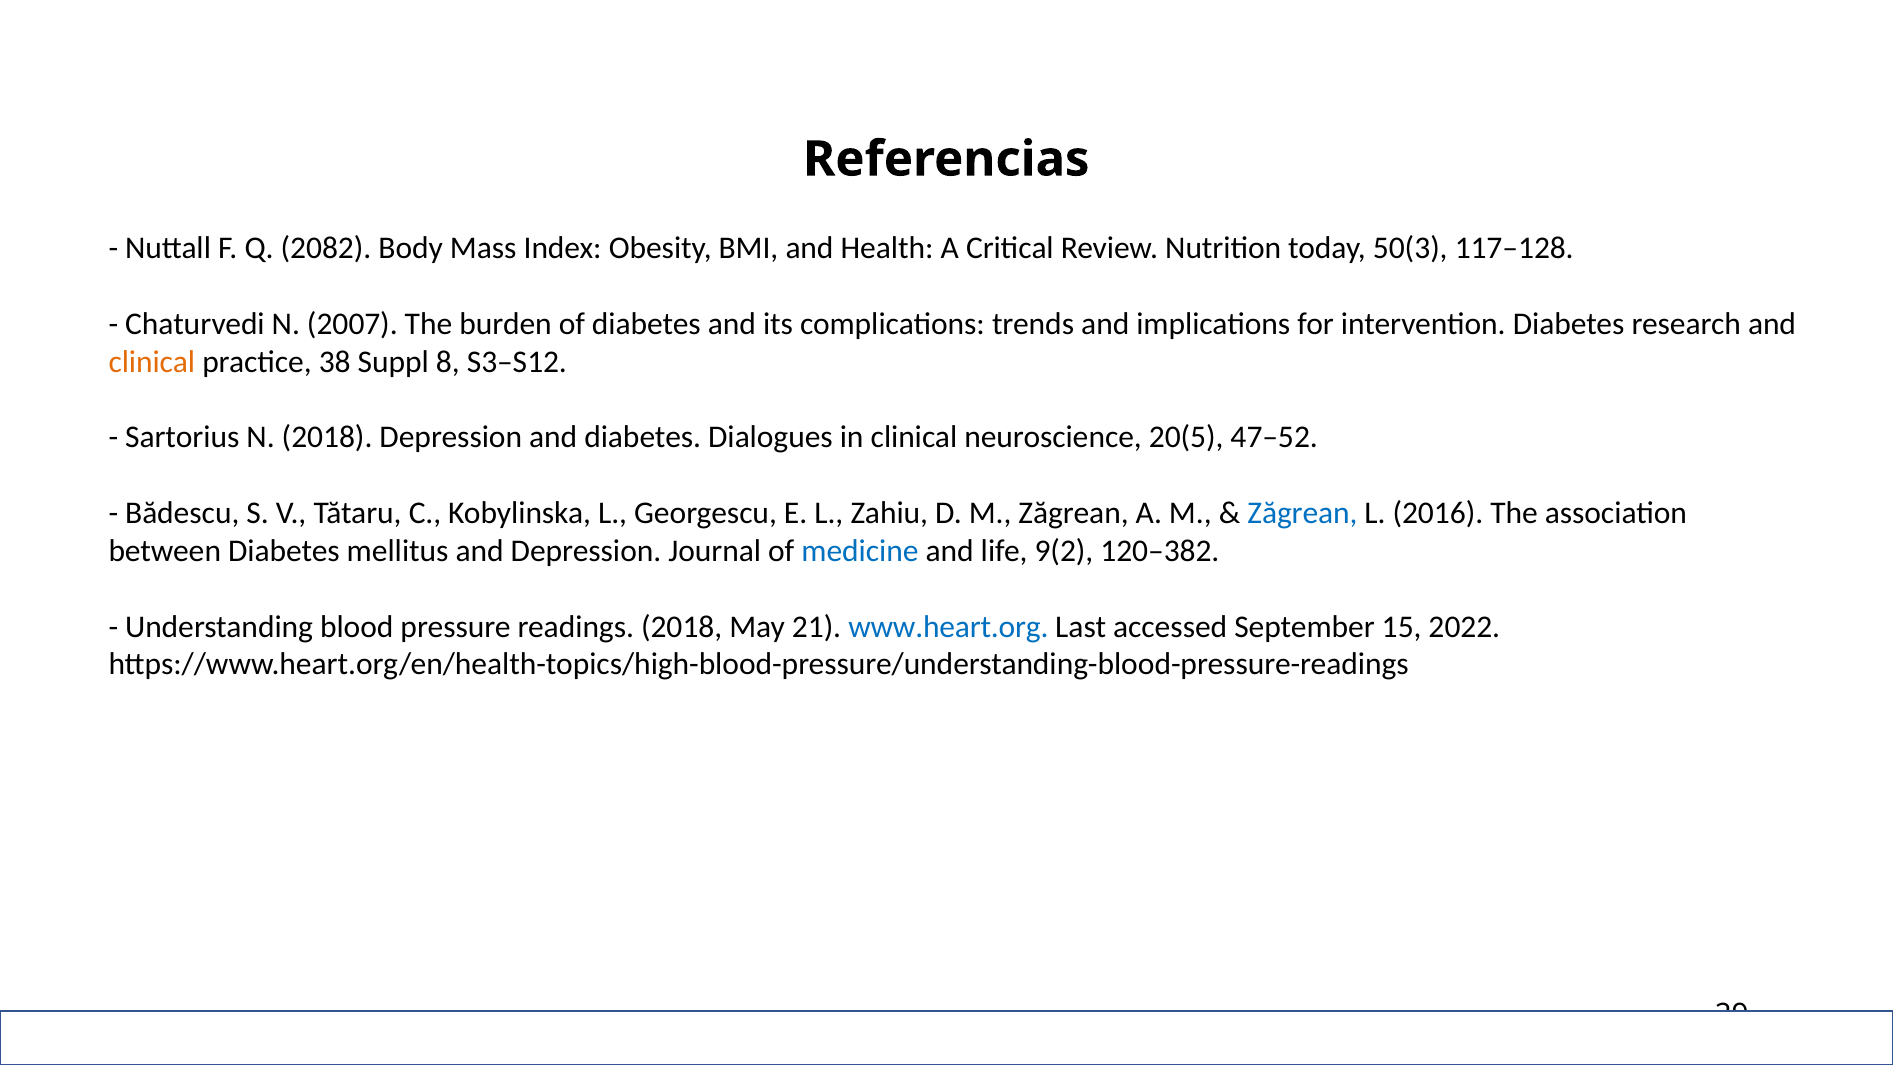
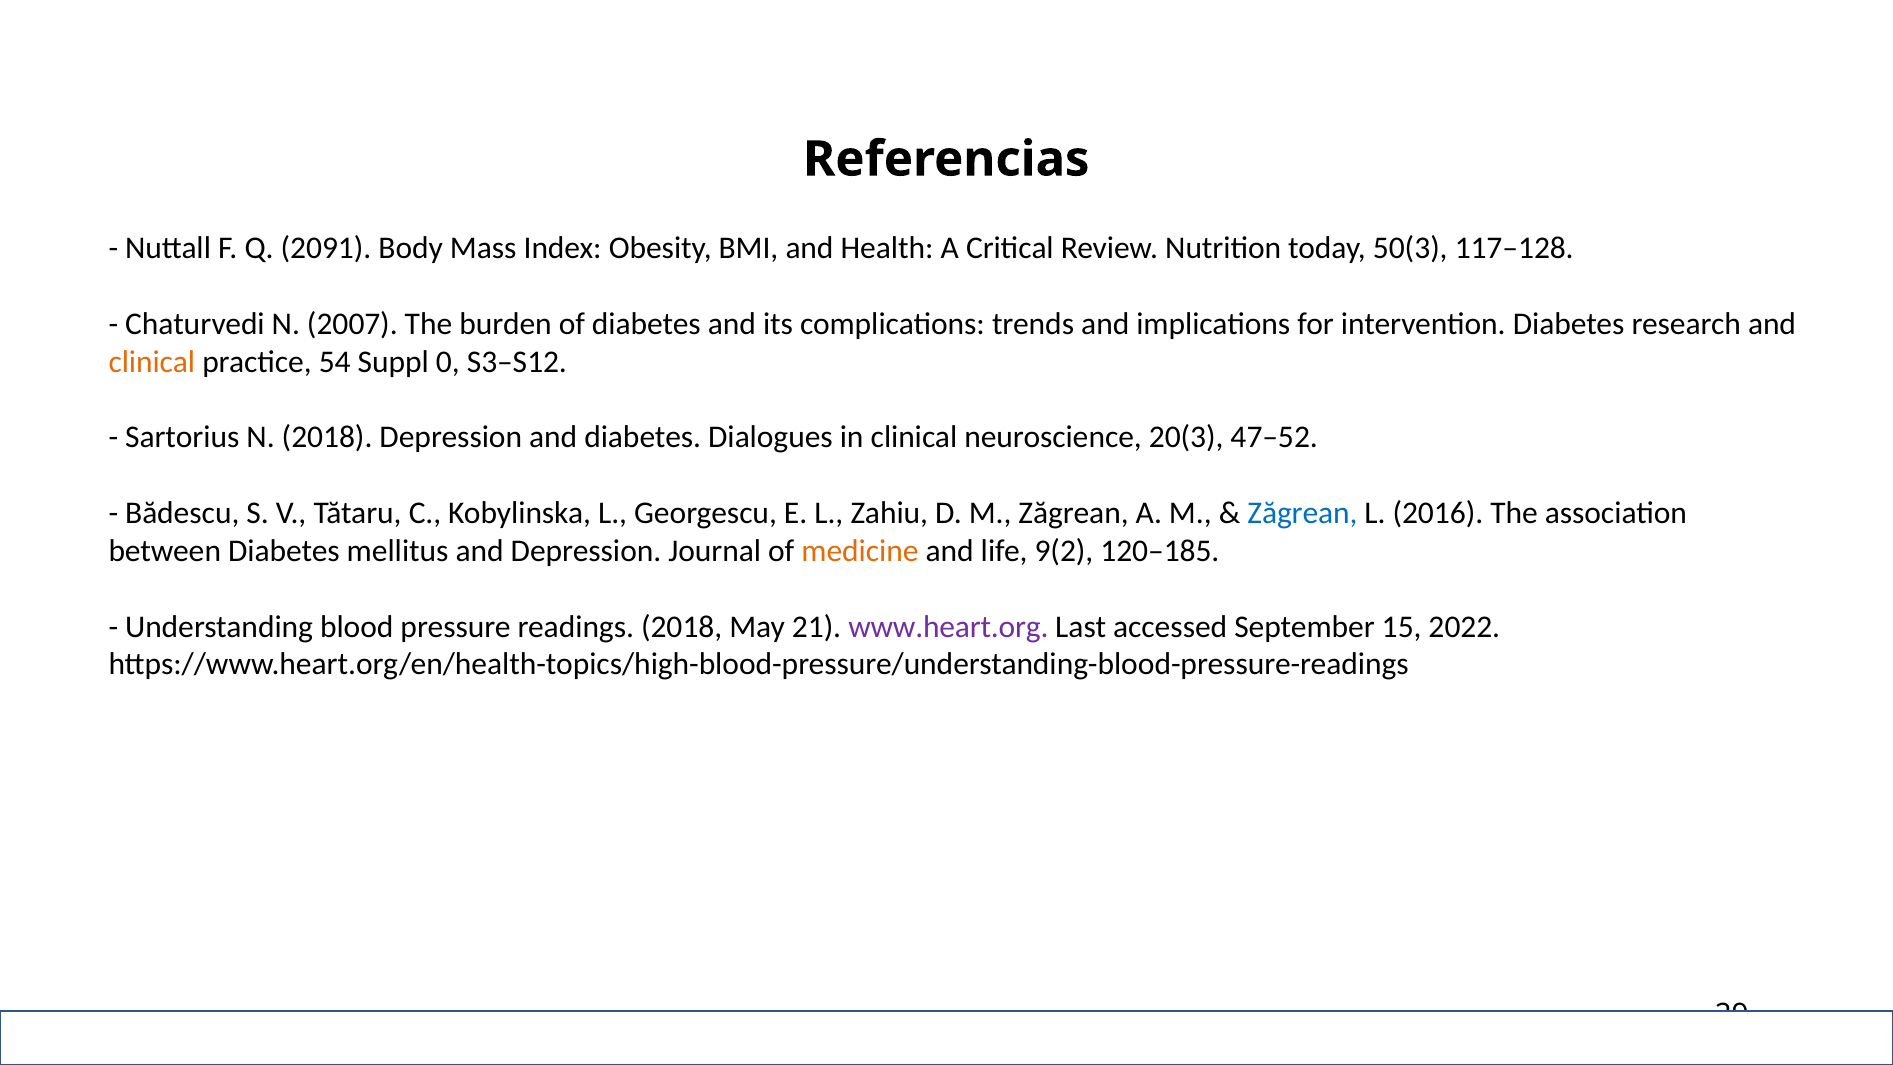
2082: 2082 -> 2091
38: 38 -> 54
8: 8 -> 0
20(5: 20(5 -> 20(3
medicine colour: blue -> orange
120–382: 120–382 -> 120–185
www.heart.org colour: blue -> purple
